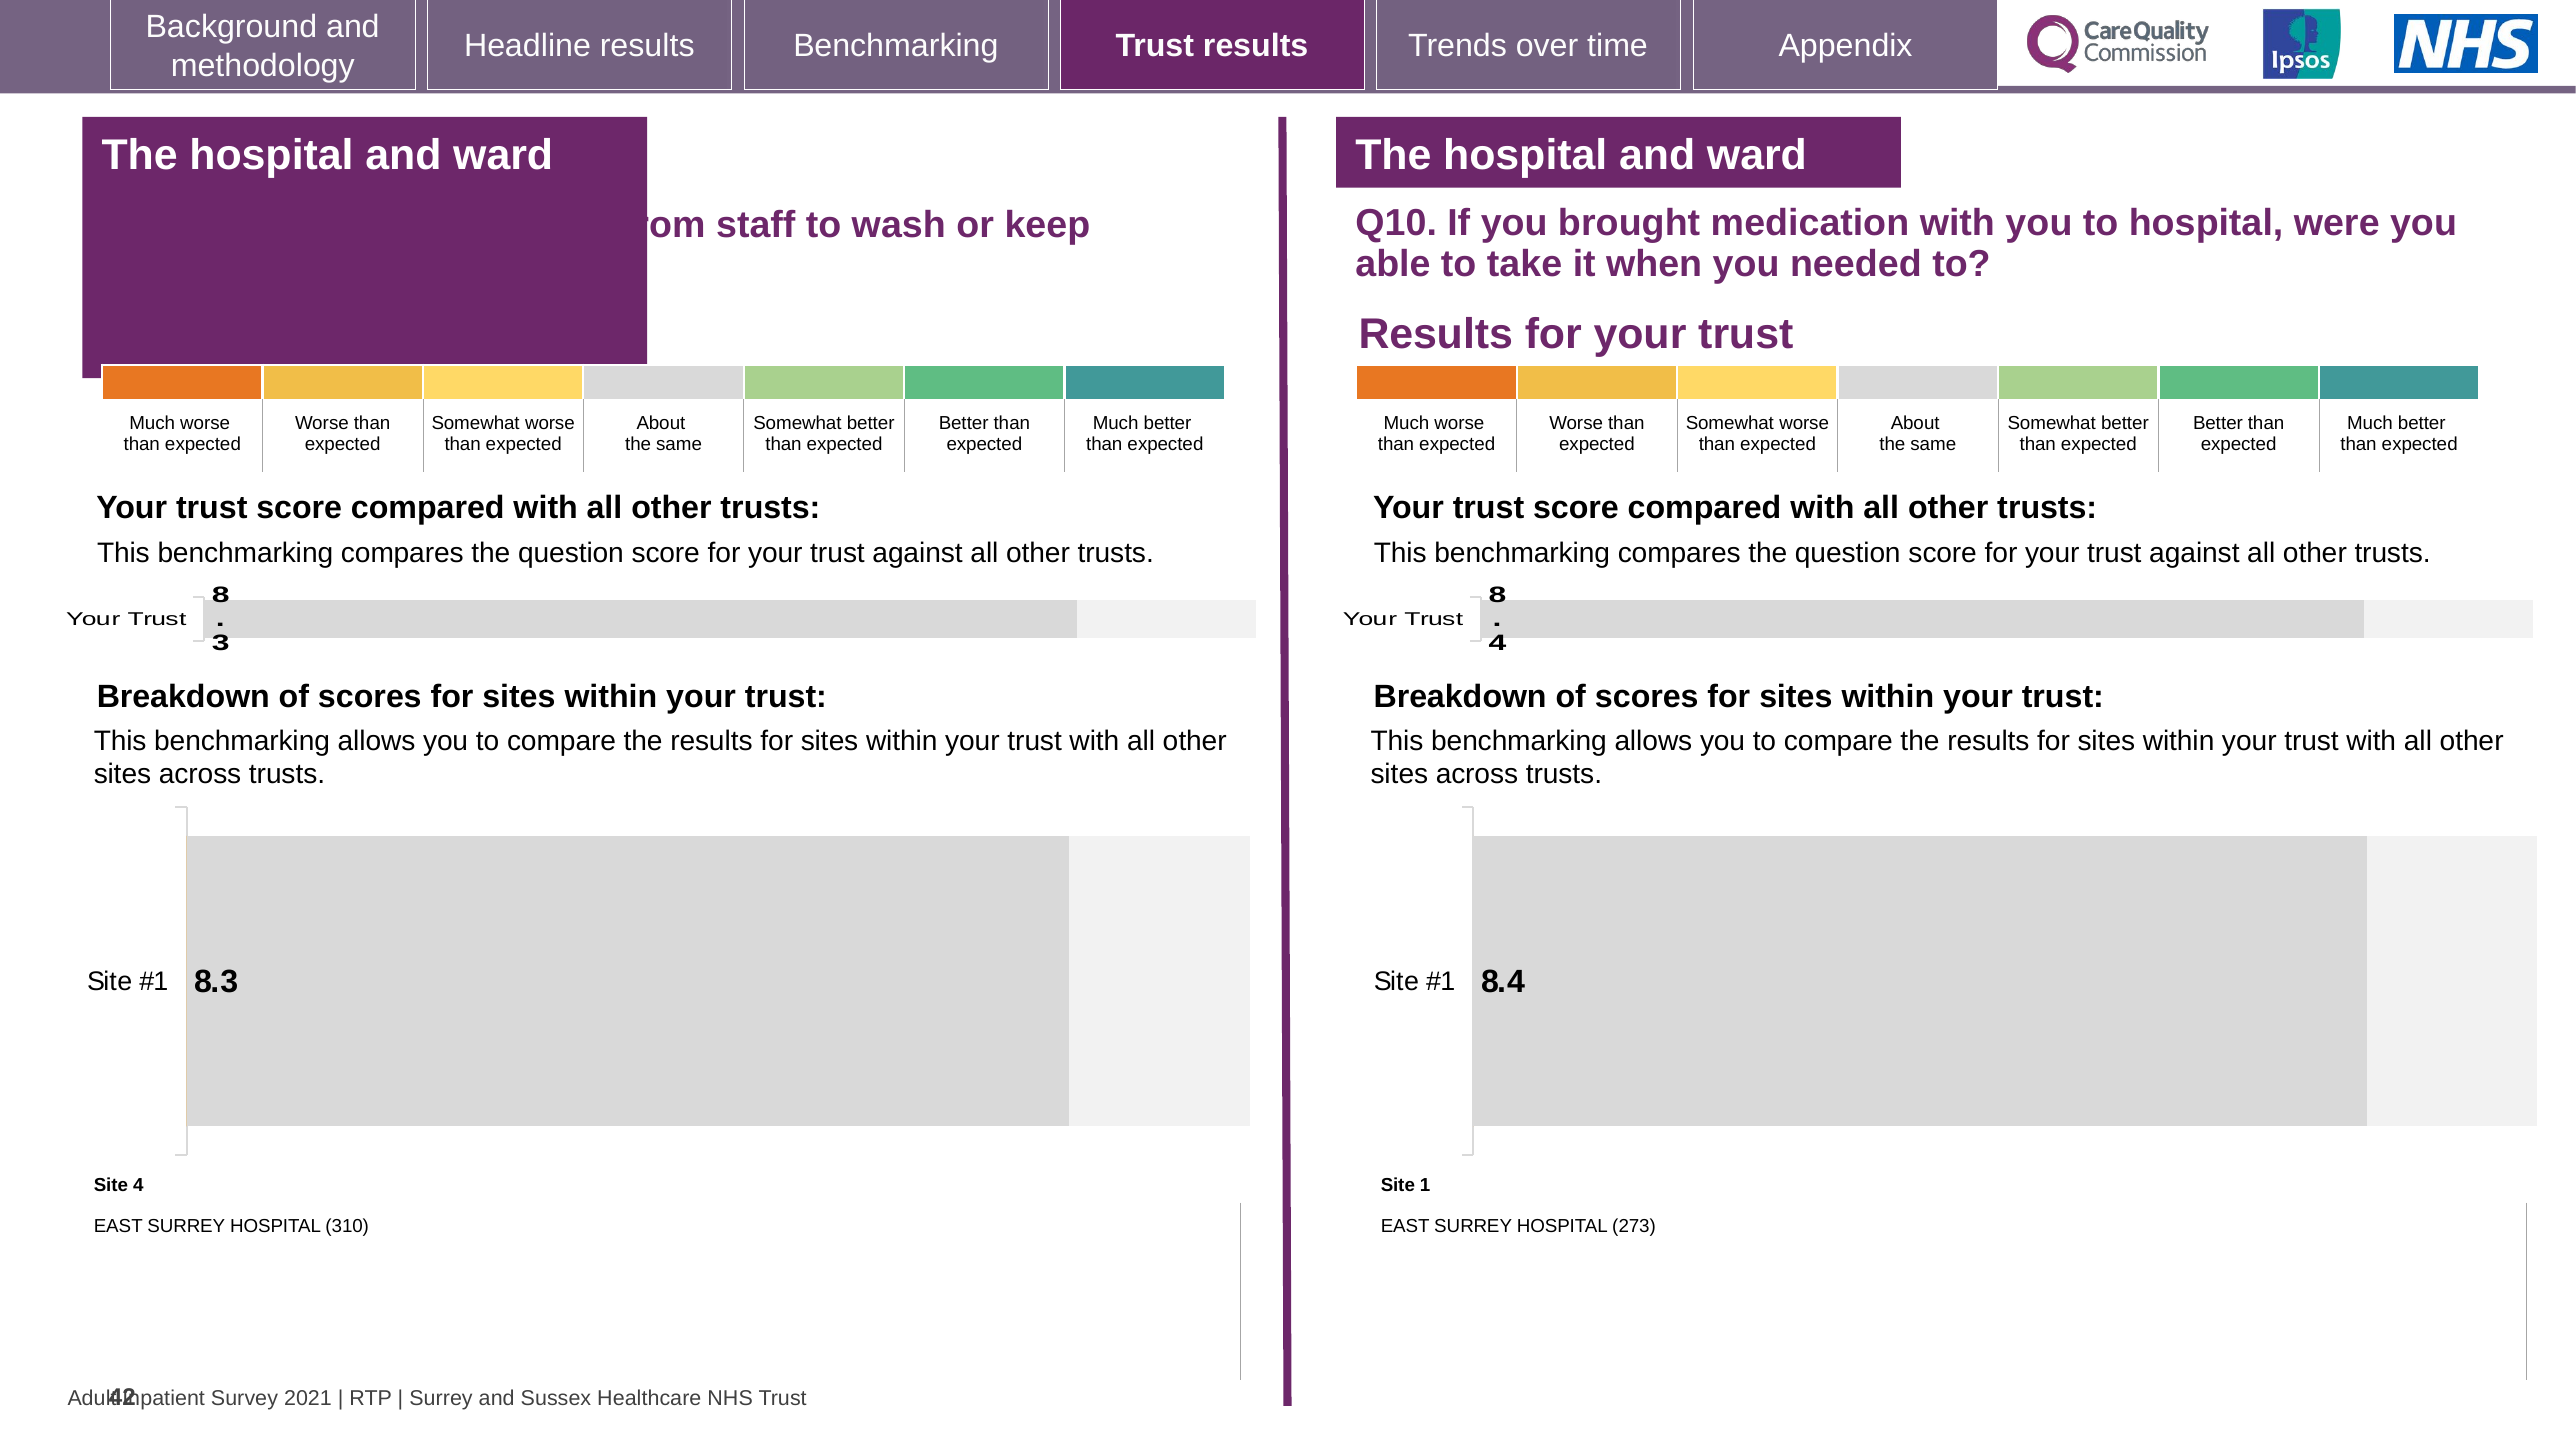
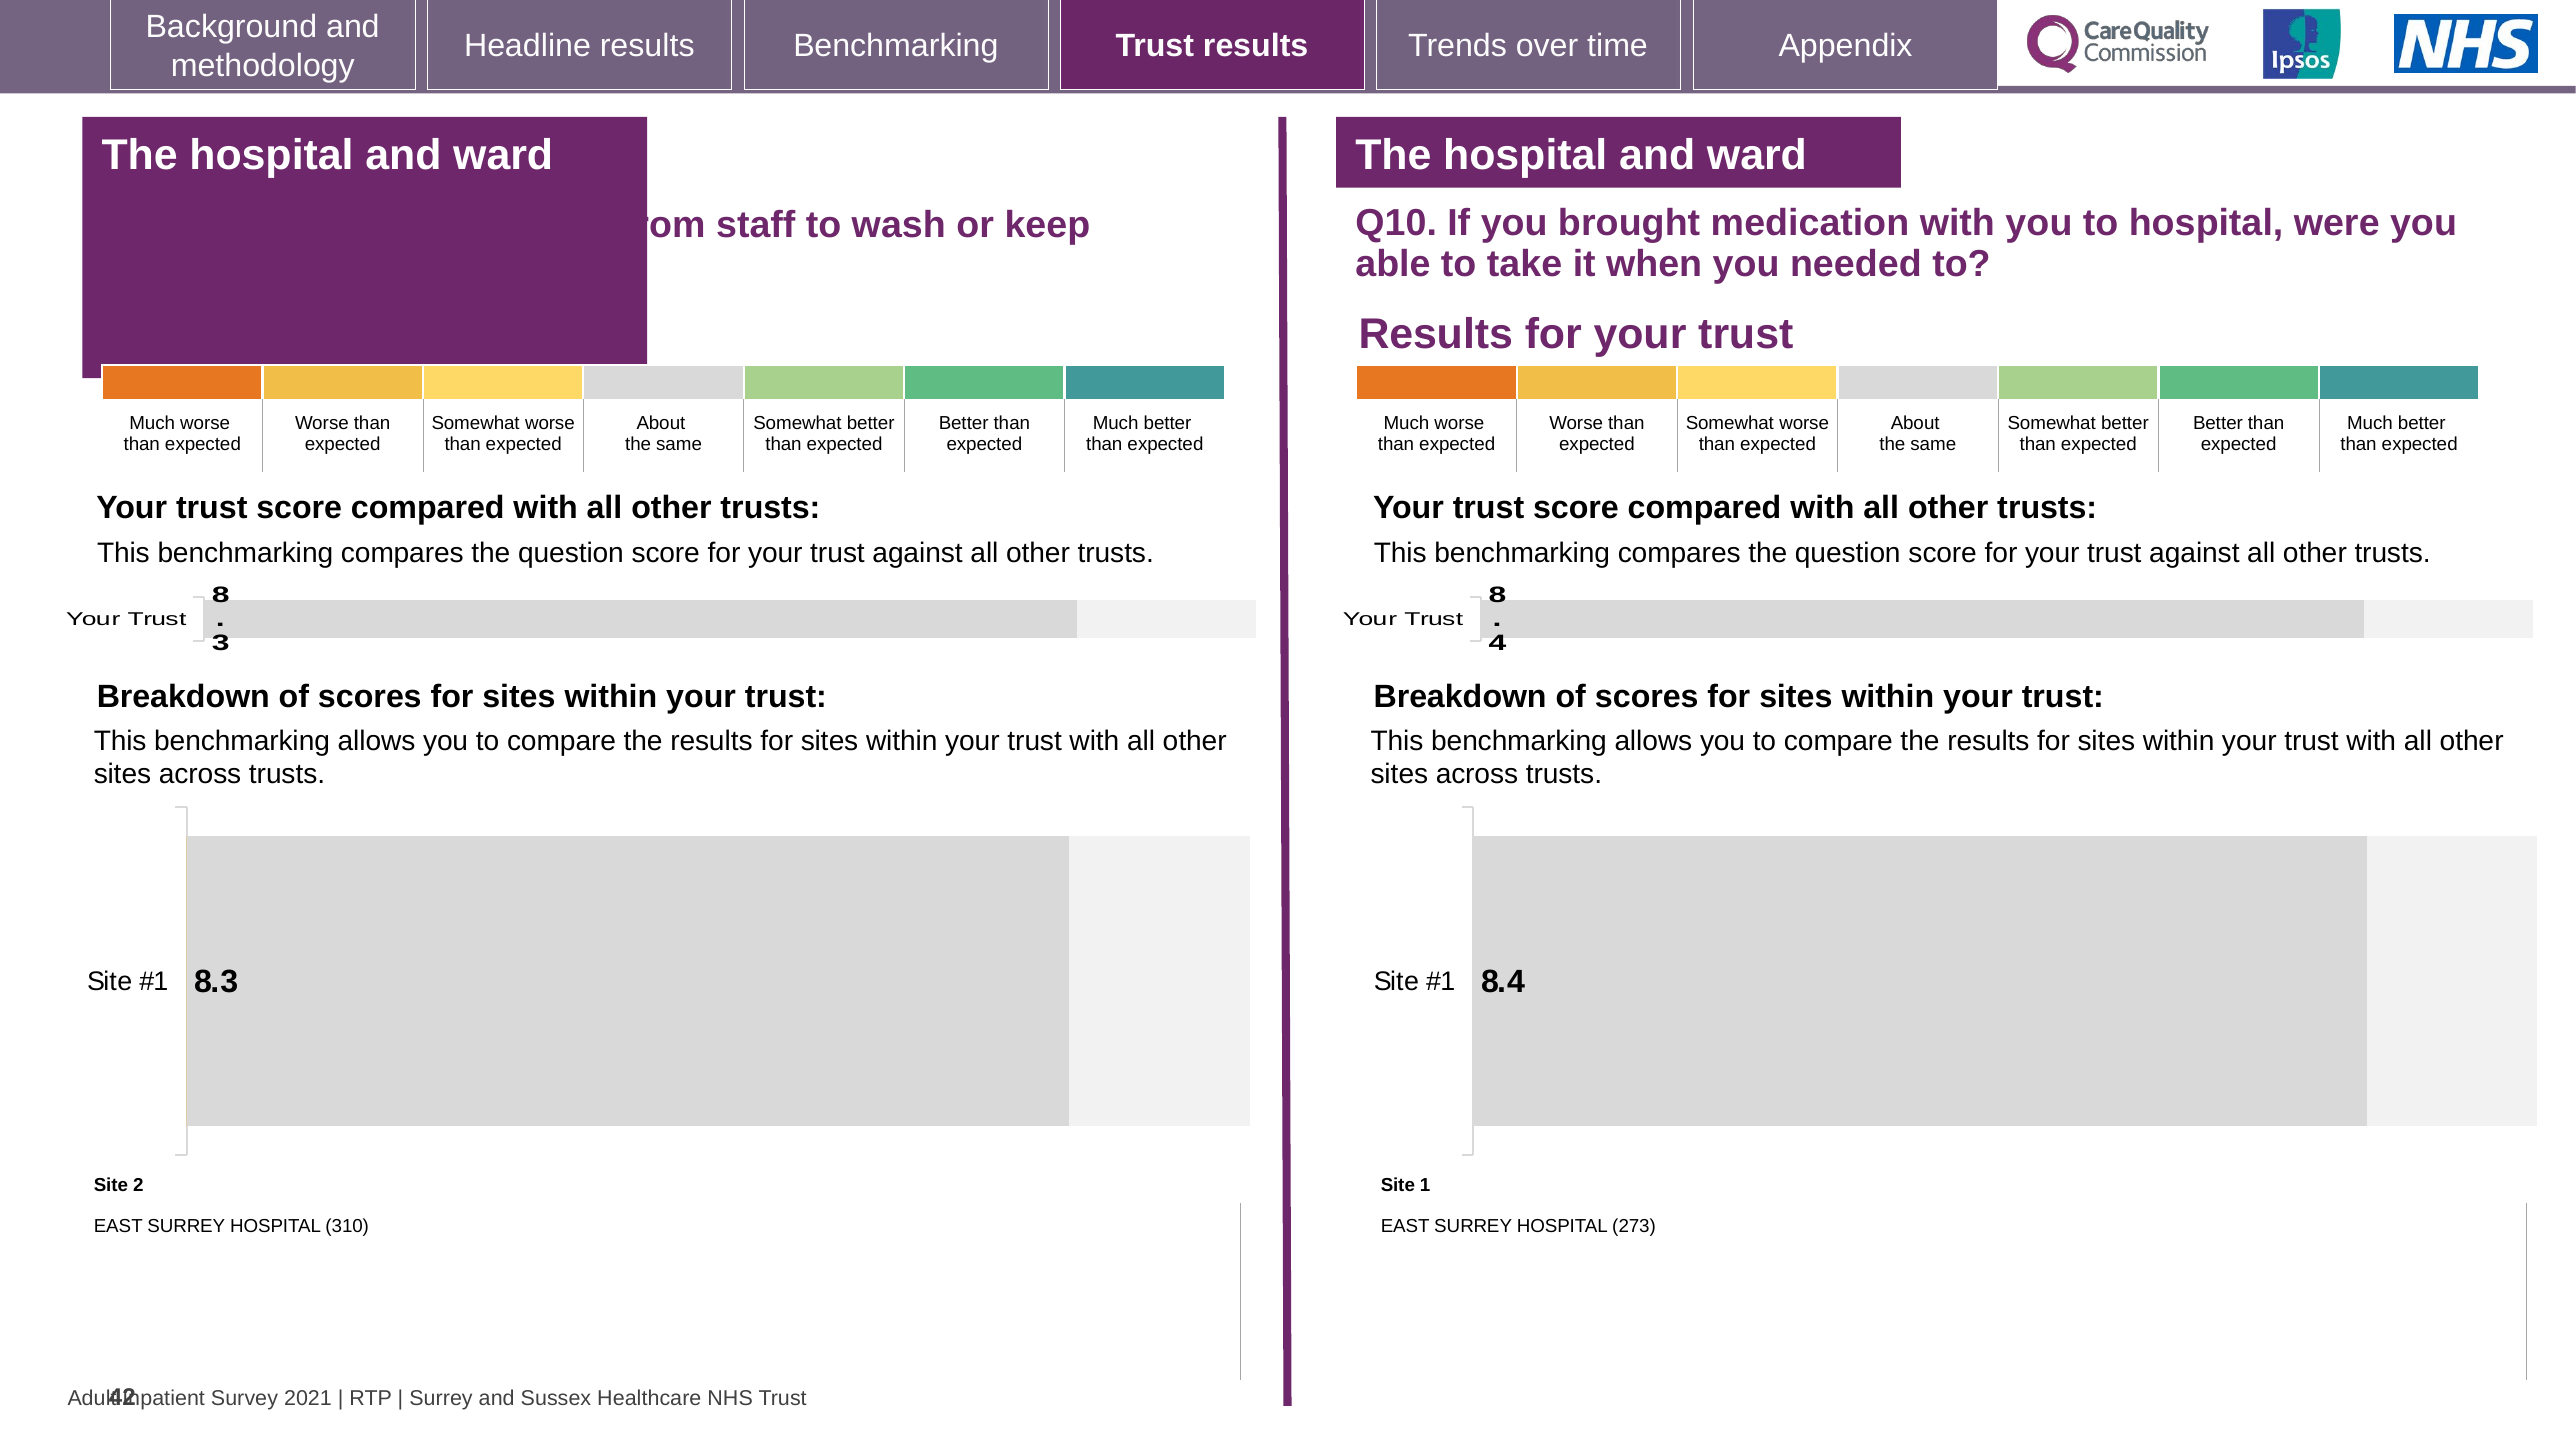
Site 4: 4 -> 2
